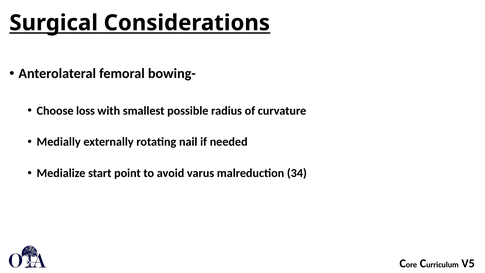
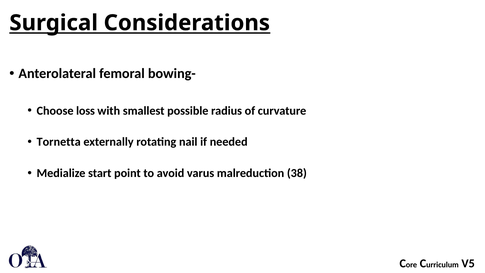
Medially: Medially -> Tornetta
34: 34 -> 38
